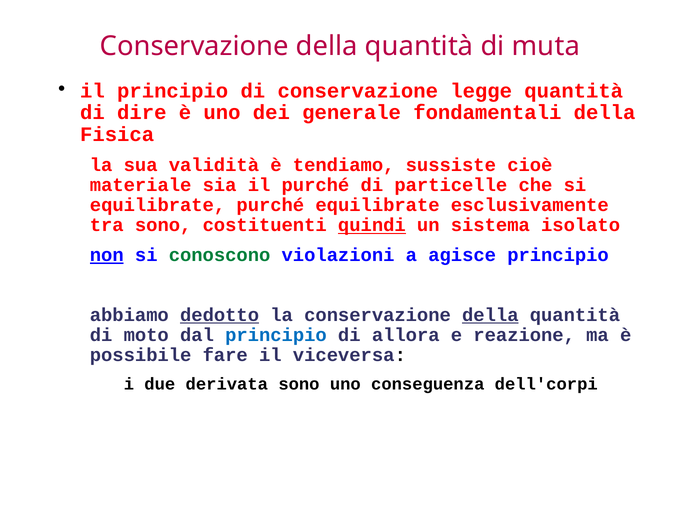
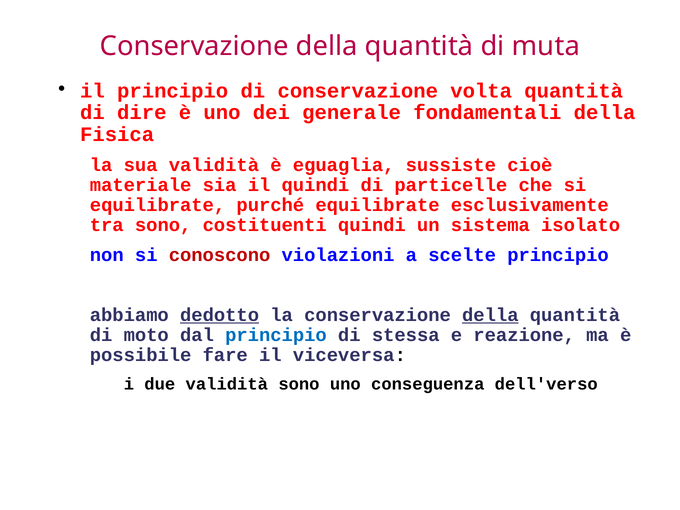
legge: legge -> volta
tendiamo: tendiamo -> eguaglia
il purché: purché -> quindi
quindi at (372, 225) underline: present -> none
non underline: present -> none
conoscono colour: green -> red
agisce: agisce -> scelte
allora: allora -> stessa
due derivata: derivata -> validità
dell'corpi: dell'corpi -> dell'verso
